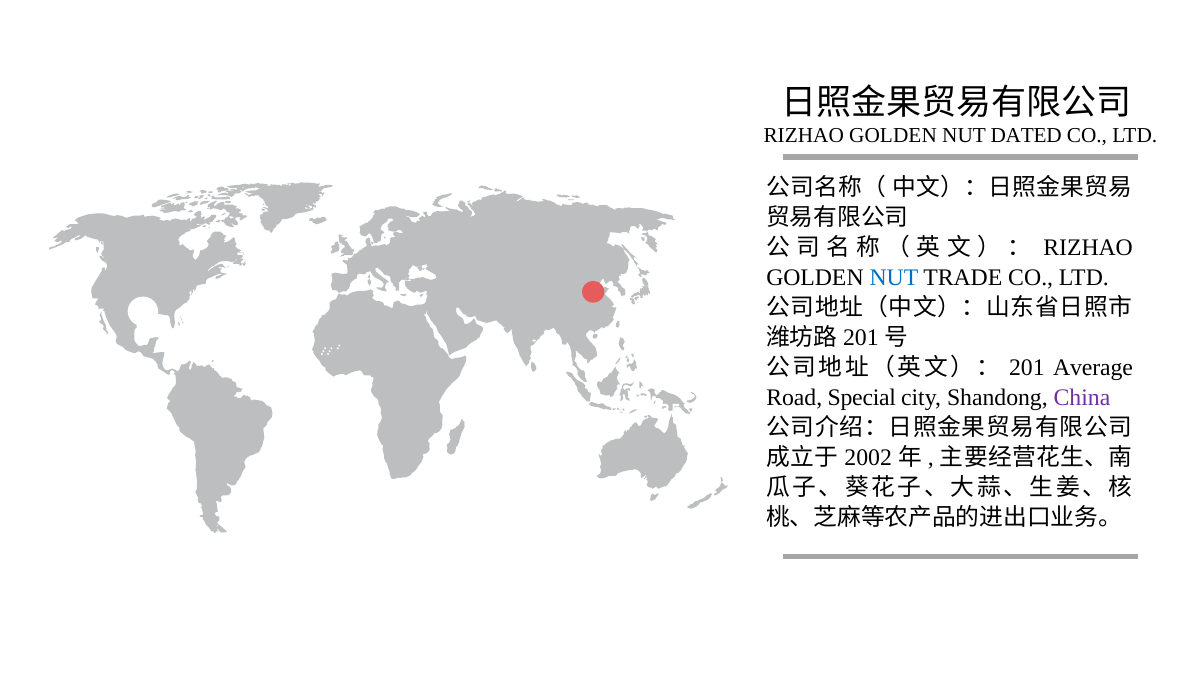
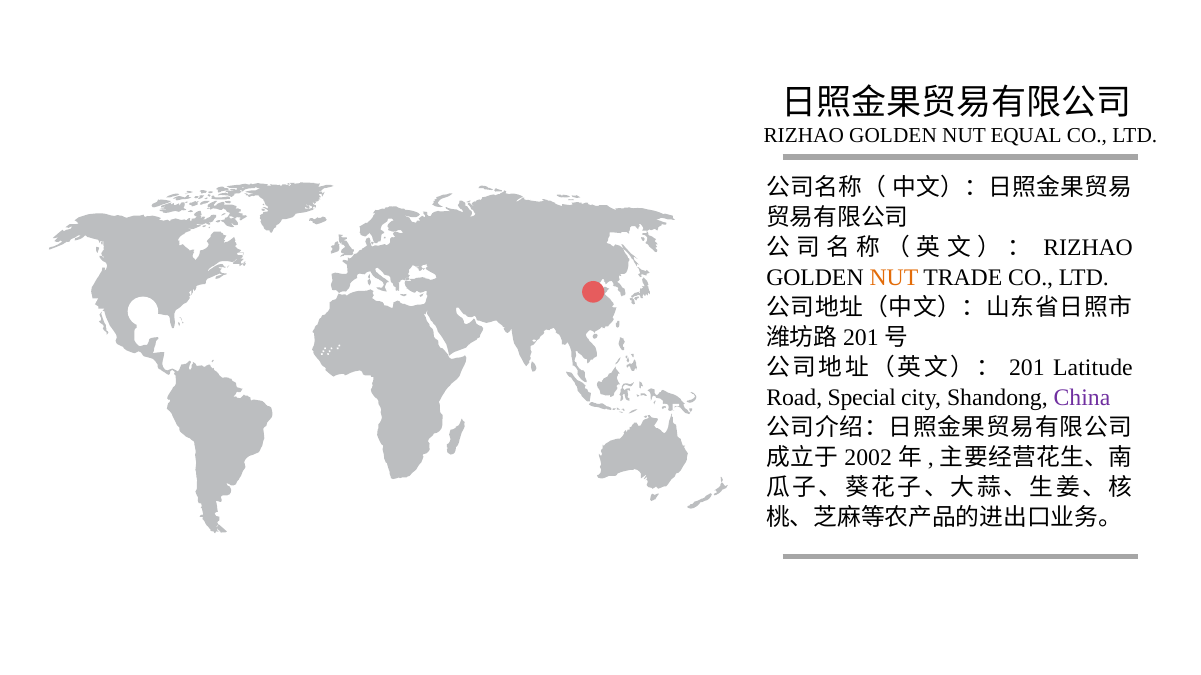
DATED: DATED -> EQUAL
NUT at (894, 278) colour: blue -> orange
Average: Average -> Latitude
